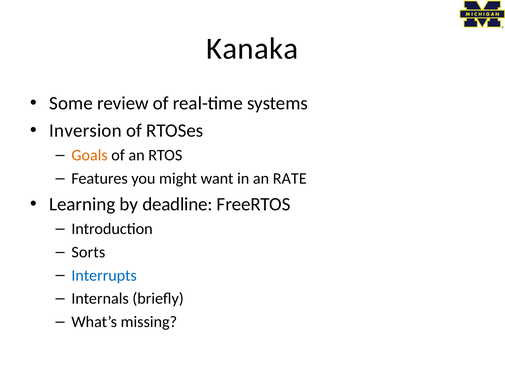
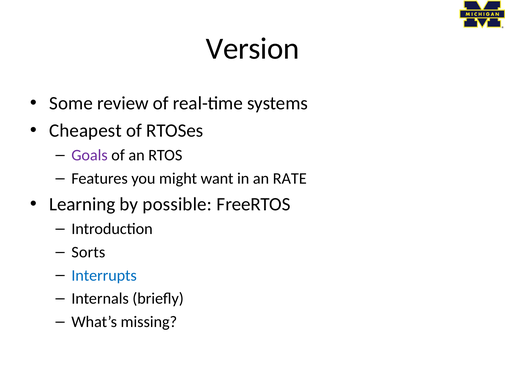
Kanaka: Kanaka -> Version
Inversion: Inversion -> Cheapest
Goals colour: orange -> purple
deadline: deadline -> possible
